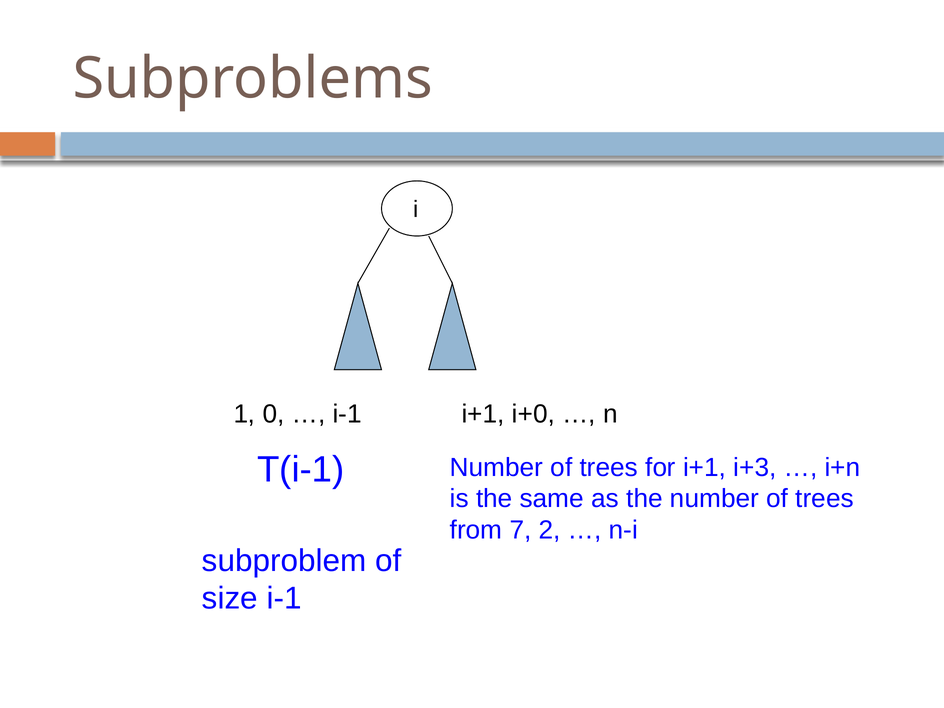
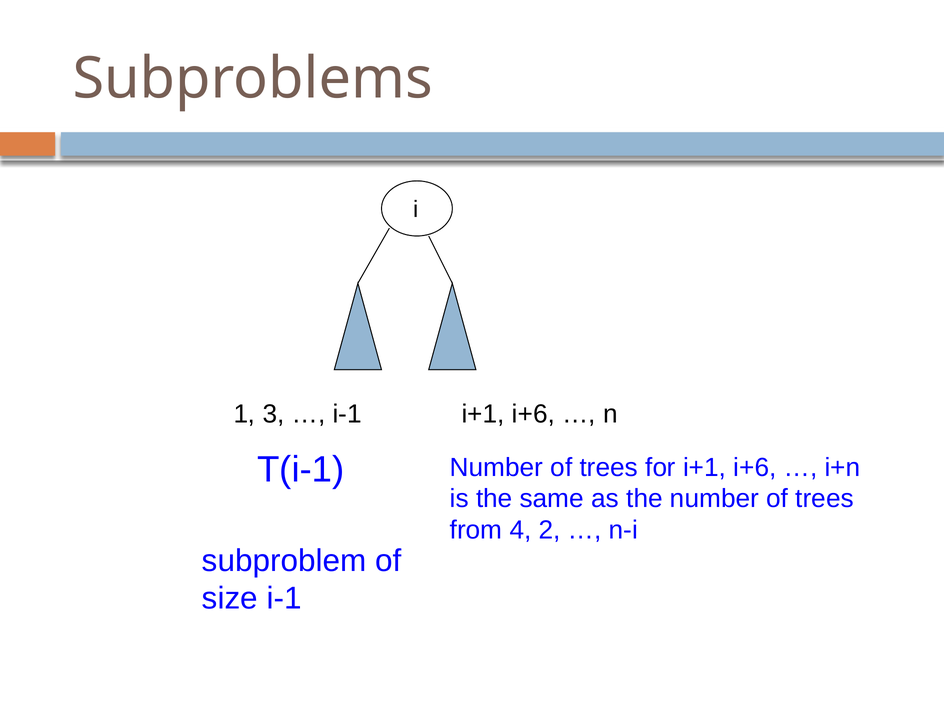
0: 0 -> 3
i-1 i+1 i+0: i+0 -> i+6
for i+1 i+3: i+3 -> i+6
7: 7 -> 4
